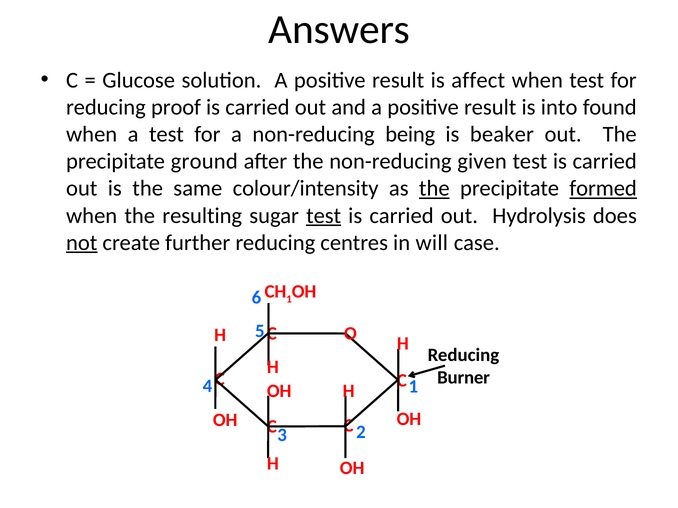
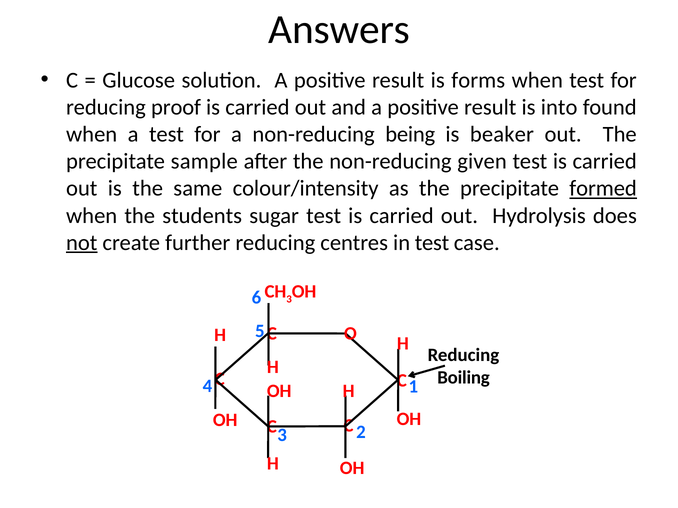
affect: affect -> forms
ground: ground -> sample
the at (434, 189) underline: present -> none
resulting: resulting -> students
test at (324, 216) underline: present -> none
in will: will -> test
1 at (289, 299): 1 -> 3
Burner: Burner -> Boiling
